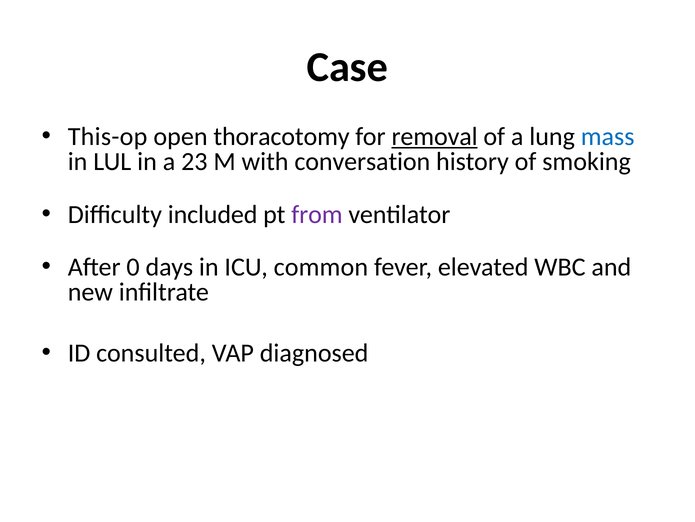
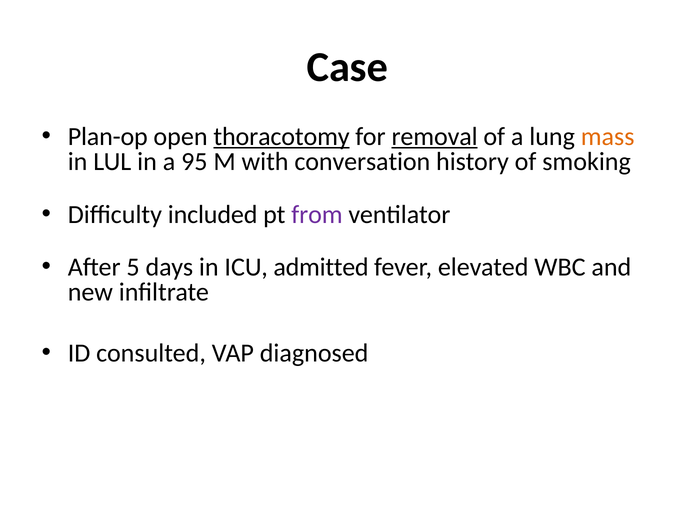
This-op: This-op -> Plan-op
thoracotomy underline: none -> present
mass colour: blue -> orange
23: 23 -> 95
0: 0 -> 5
common: common -> admitted
